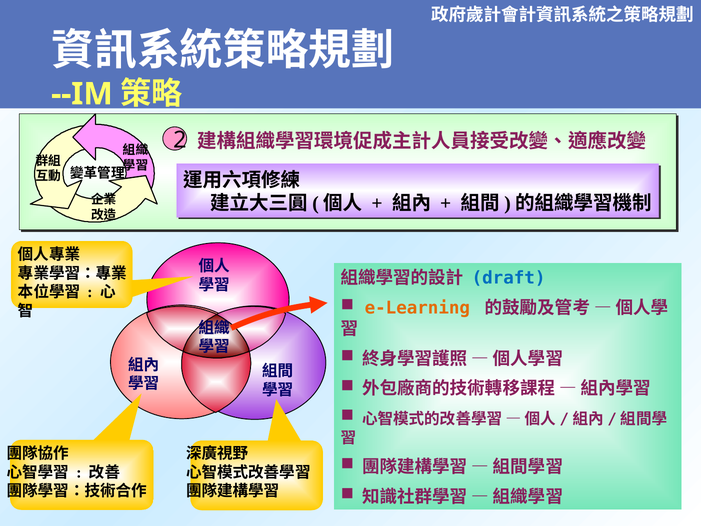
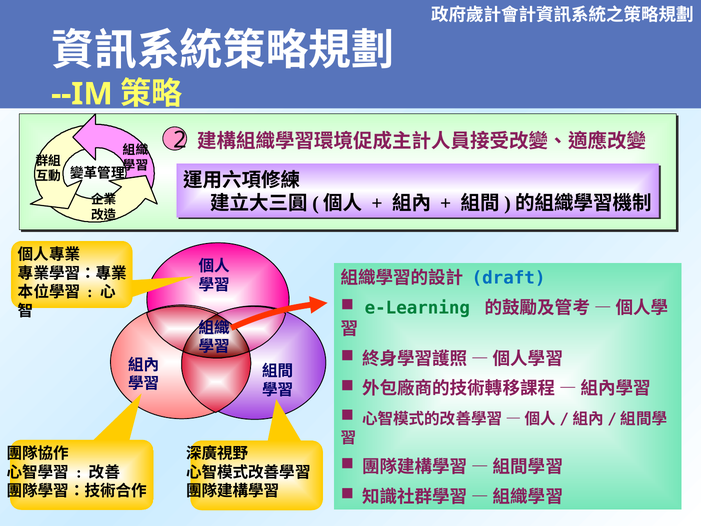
e-Learning colour: orange -> green
